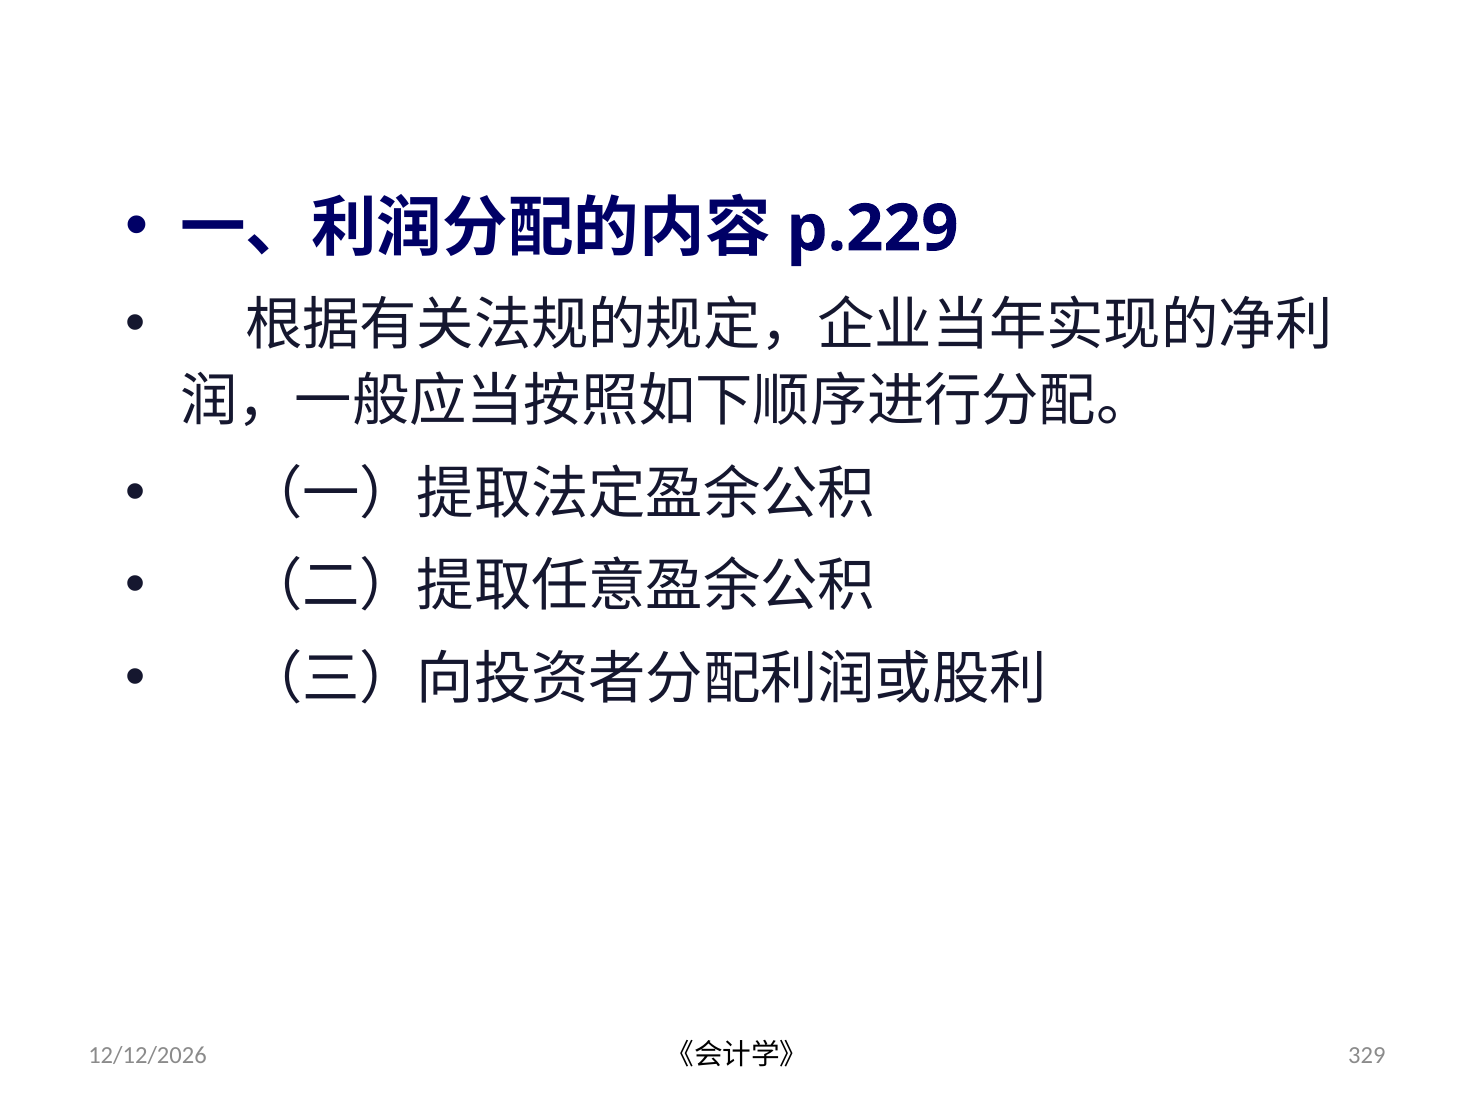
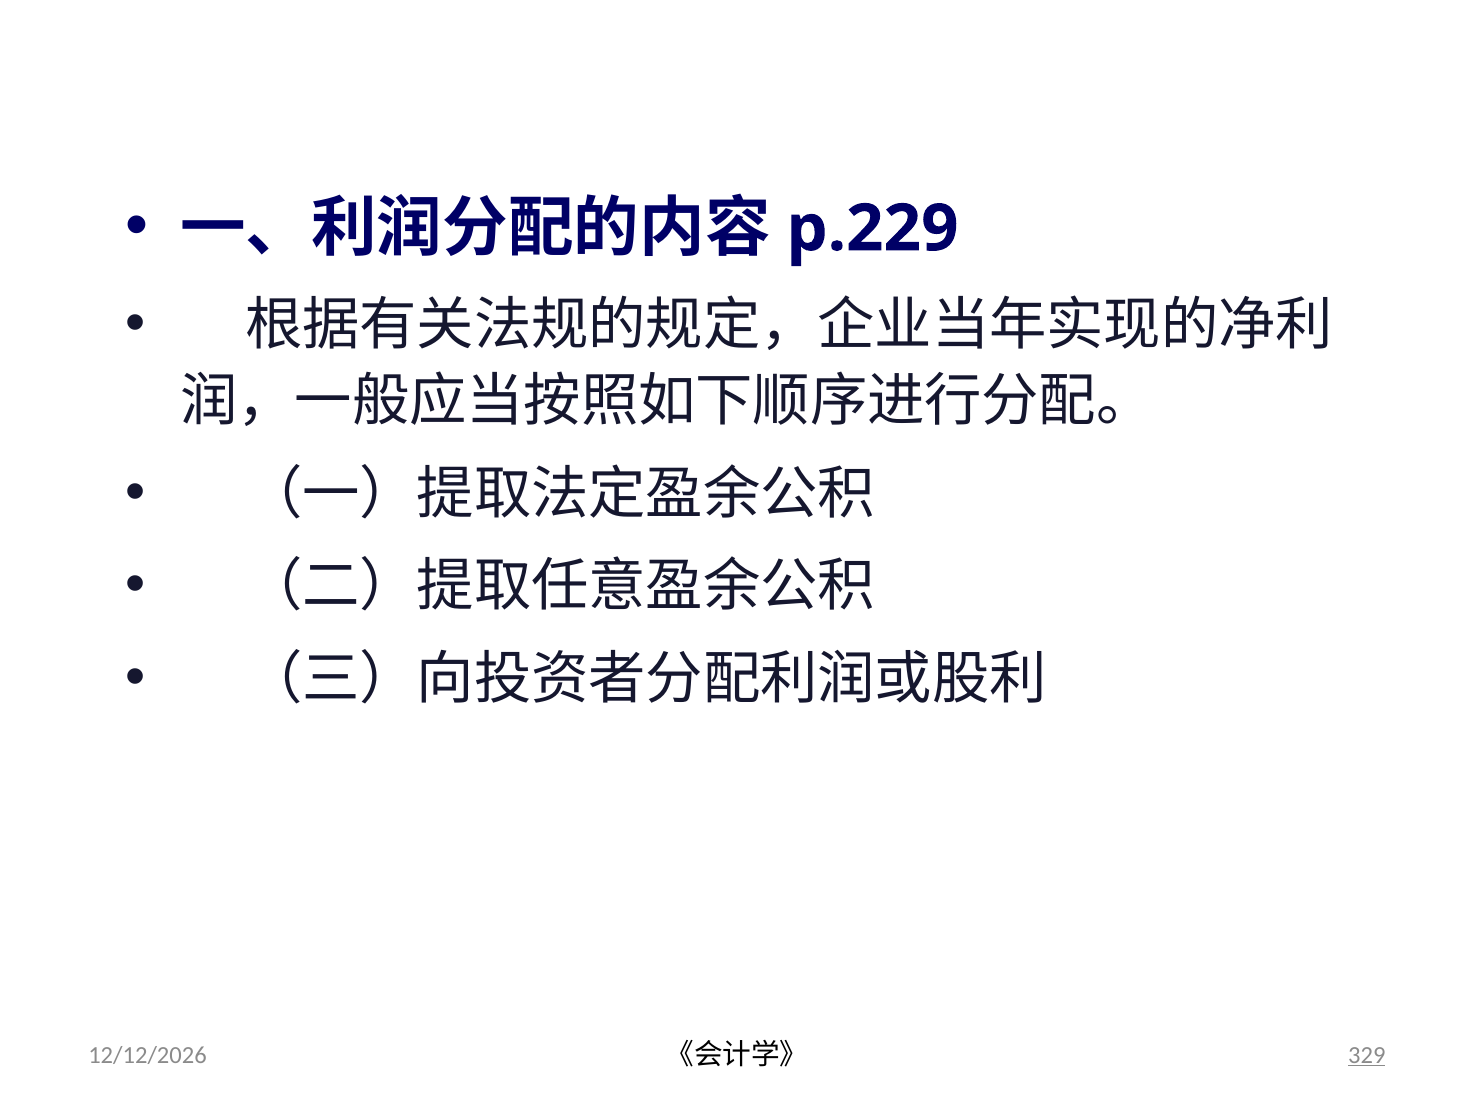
329 underline: none -> present
